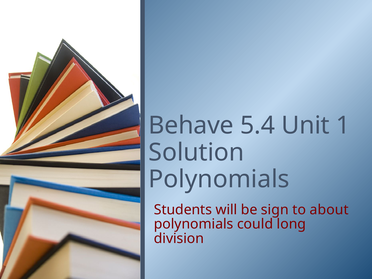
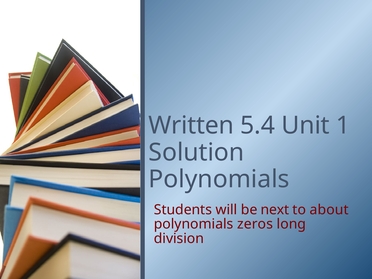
Behave: Behave -> Written
sign: sign -> next
could: could -> zeros
